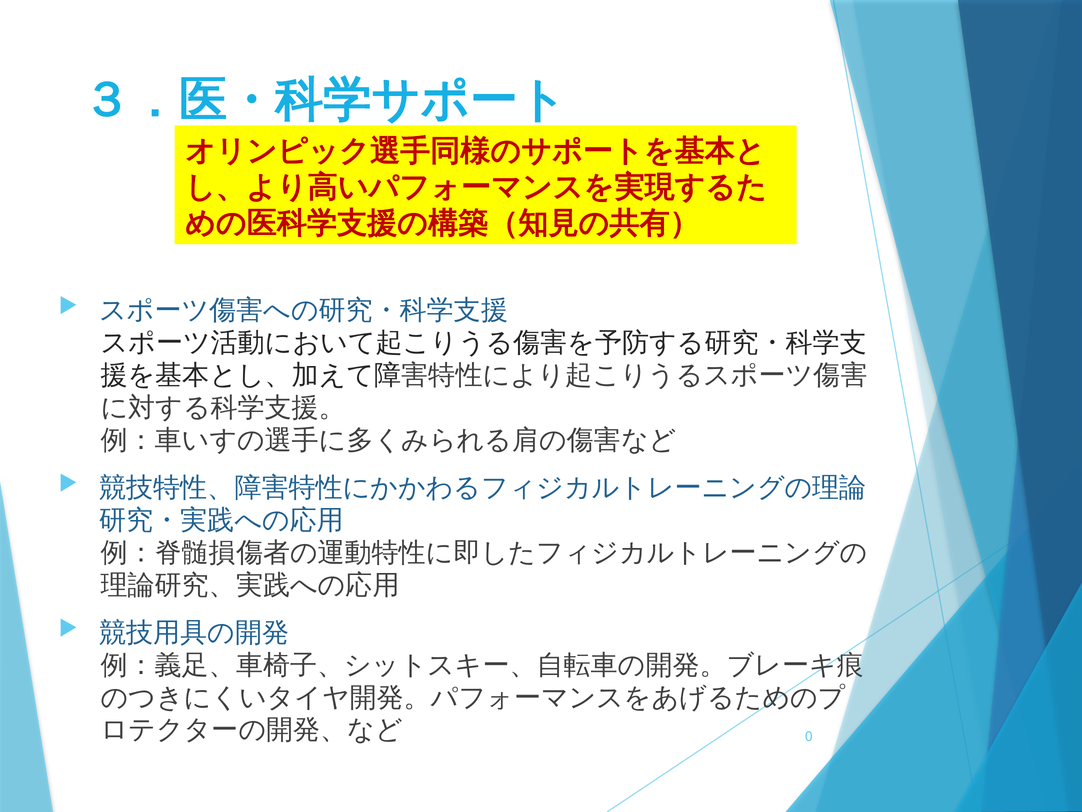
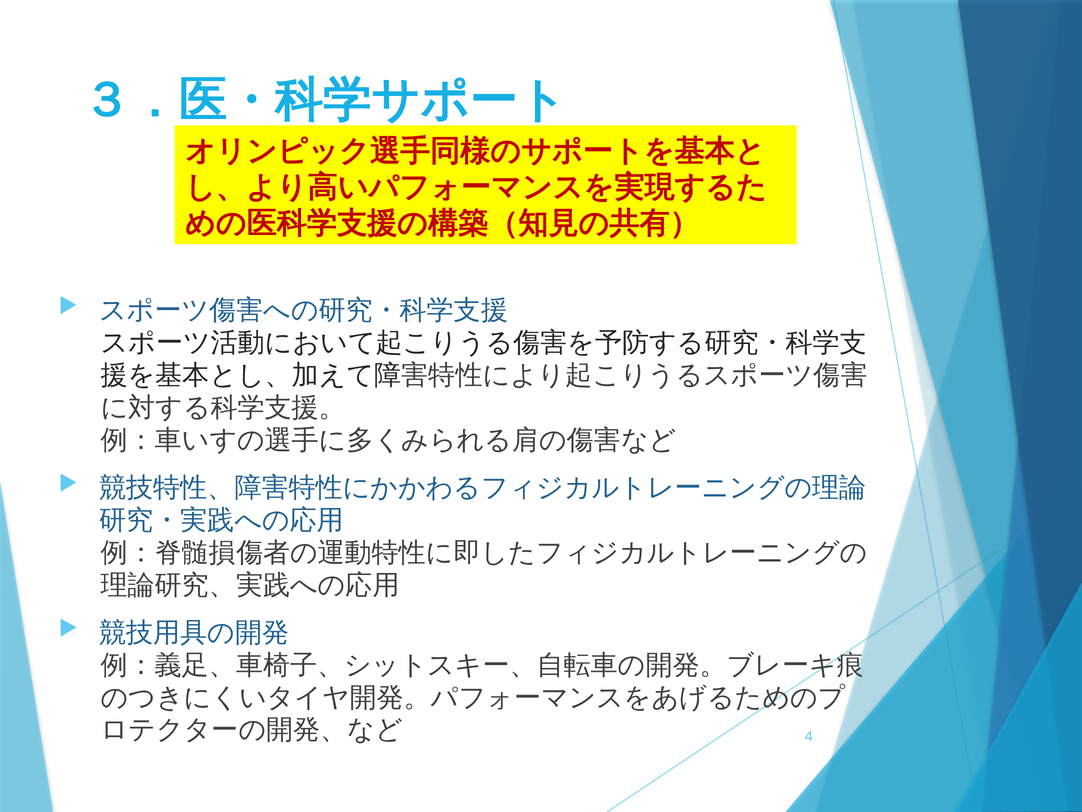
0: 0 -> 4
